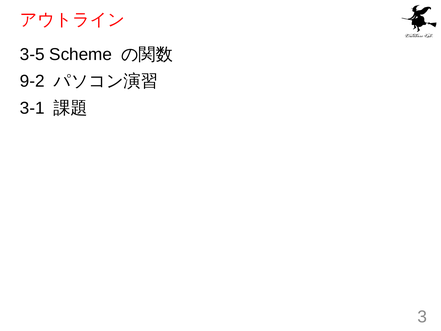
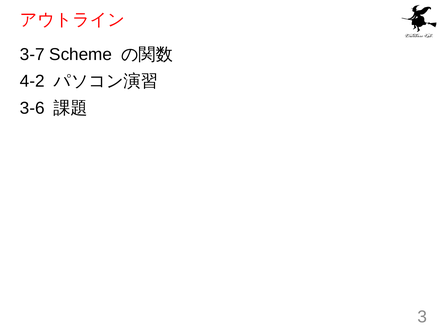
3-5: 3-5 -> 3-7
9-2: 9-2 -> 4-2
3-1: 3-1 -> 3-6
